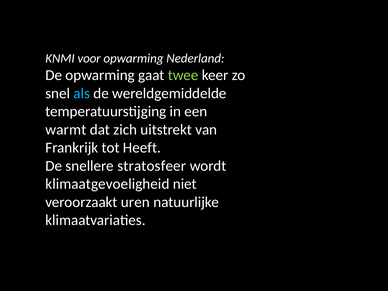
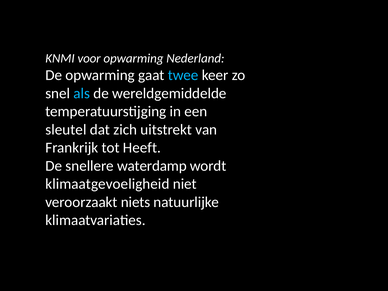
twee colour: light green -> light blue
warmt: warmt -> sleutel
stratosfeer: stratosfeer -> waterdamp
uren: uren -> niets
